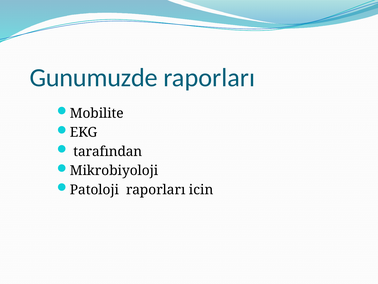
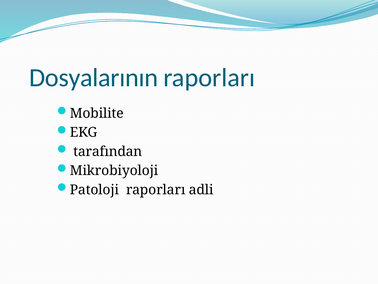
Gunumuzde: Gunumuzde -> Dosyalarının
icin: icin -> adli
